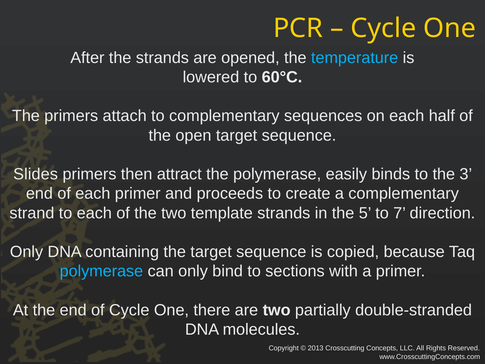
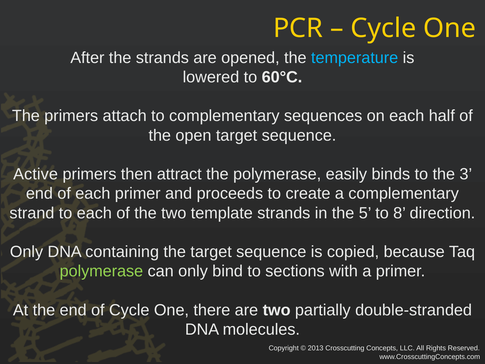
Slides: Slides -> Active
7: 7 -> 8
polymerase at (101, 271) colour: light blue -> light green
